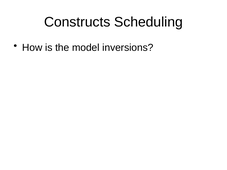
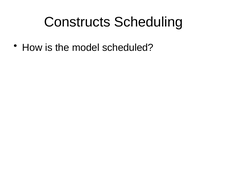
inversions: inversions -> scheduled
